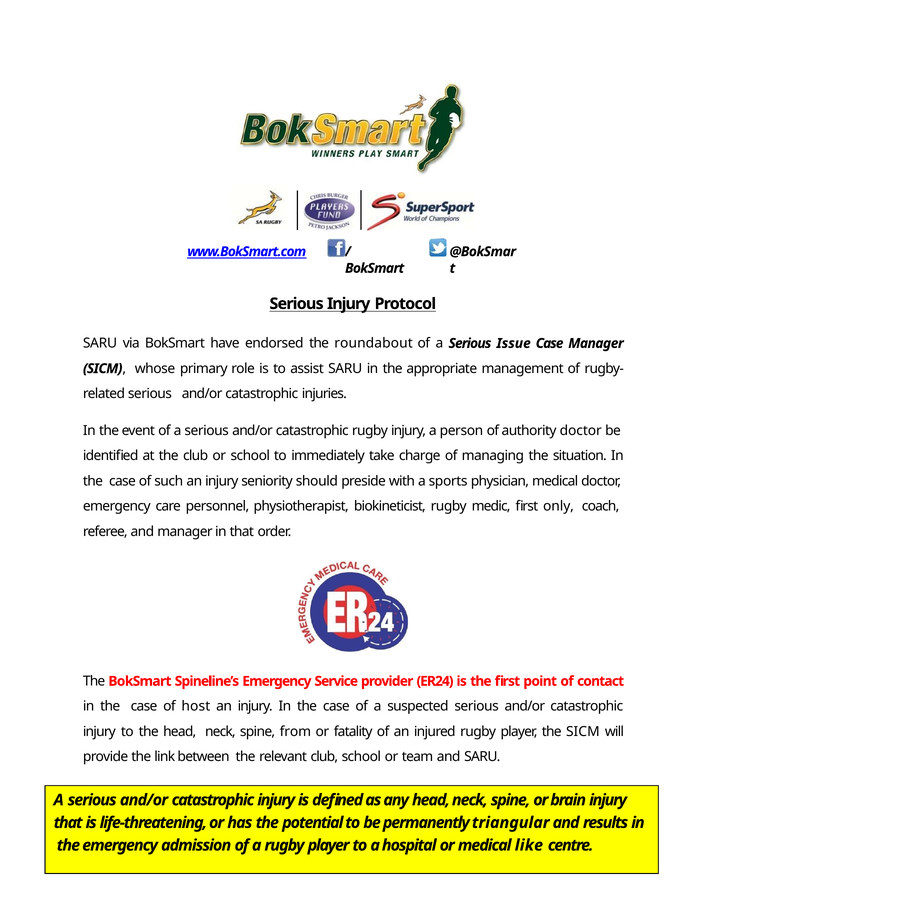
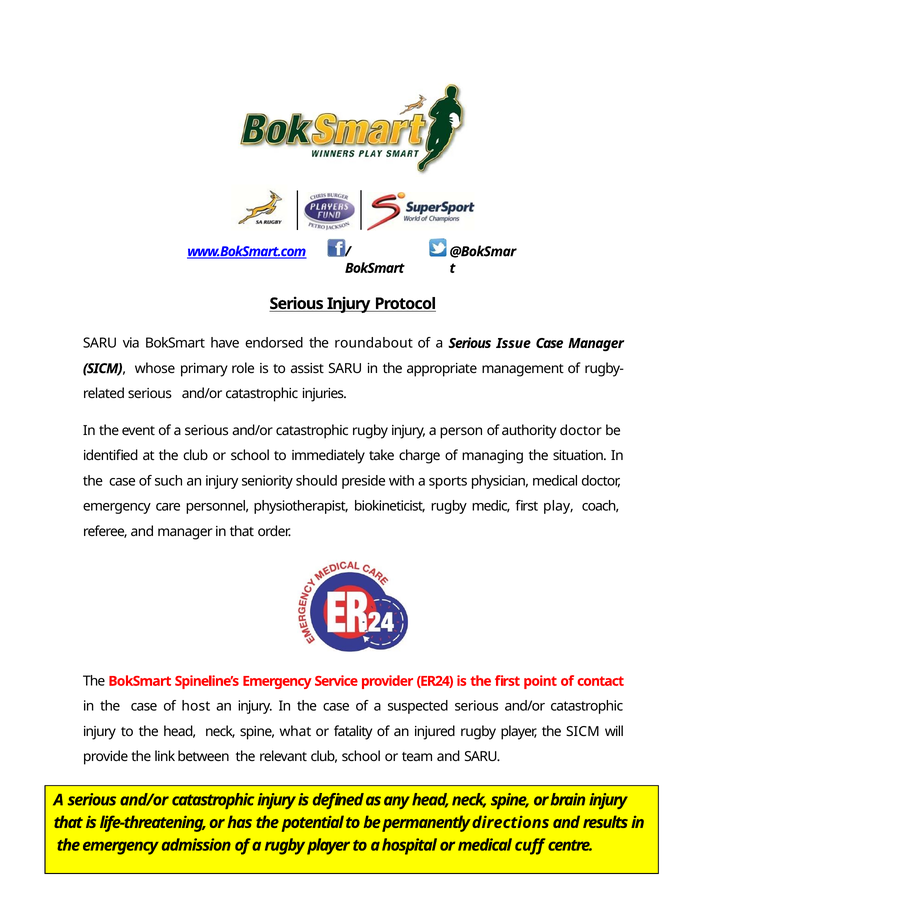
only: only -> play
from: from -> what
triangular: triangular -> directions
like: like -> cuff
